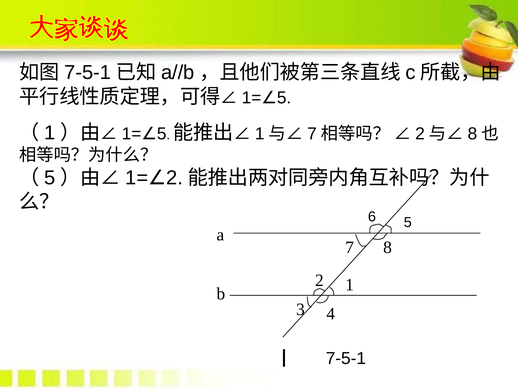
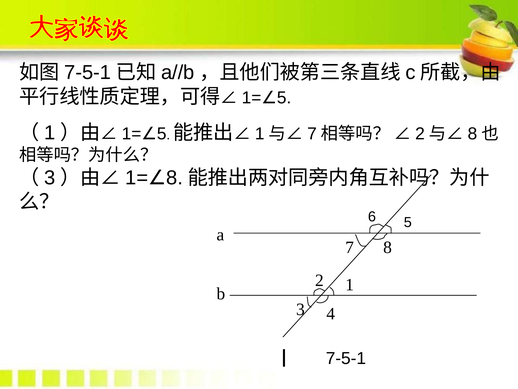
5 at (50, 178): 5 -> 3
2 at (175, 178): 2 -> 8
